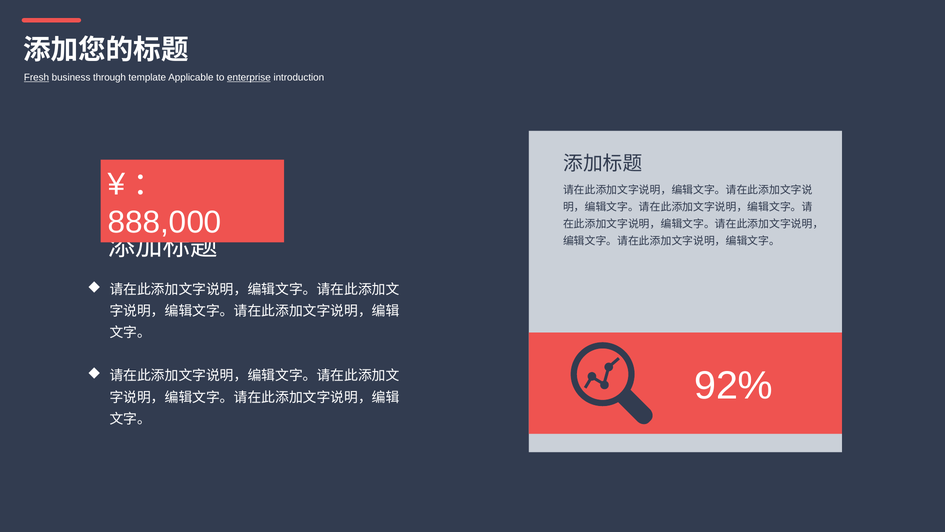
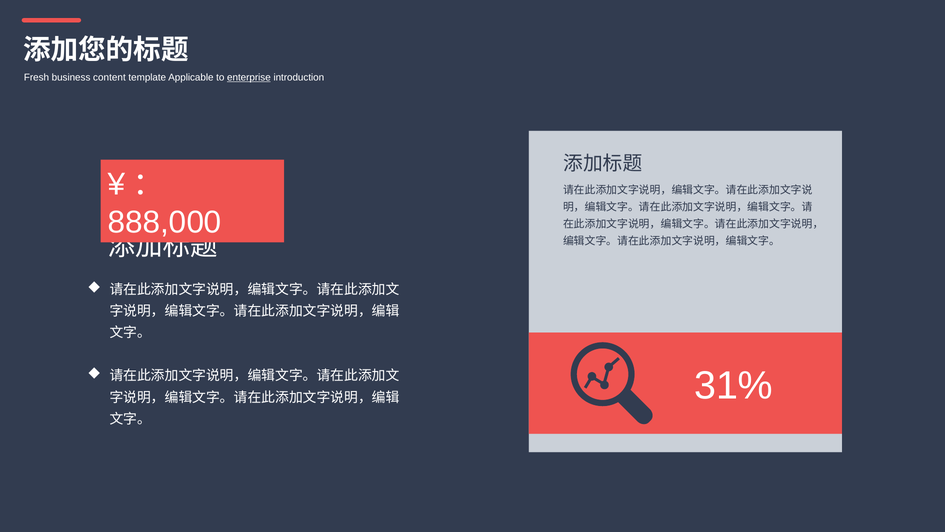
Fresh underline: present -> none
through: through -> content
92%: 92% -> 31%
